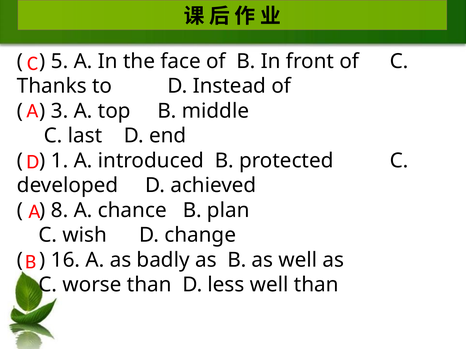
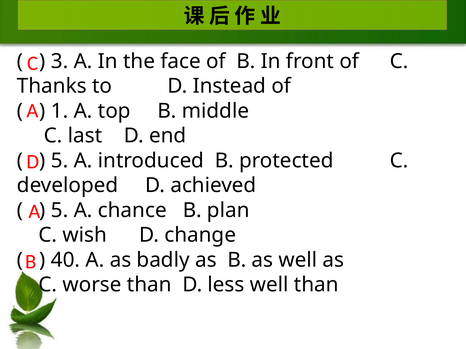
5: 5 -> 3
3: 3 -> 1
1 at (60, 161): 1 -> 5
8 at (60, 211): 8 -> 5
16: 16 -> 40
